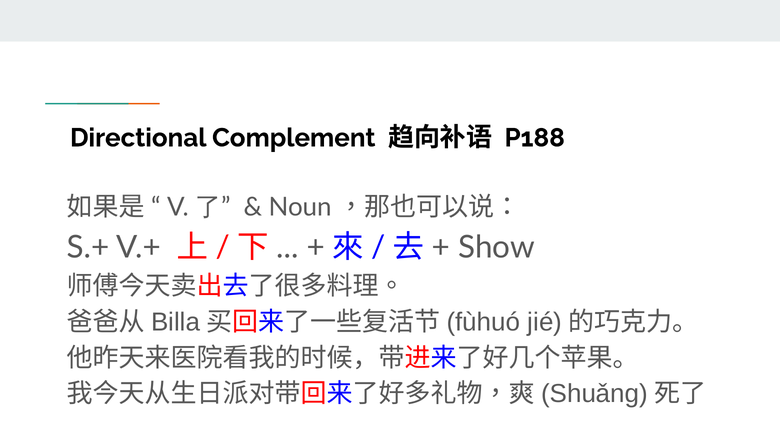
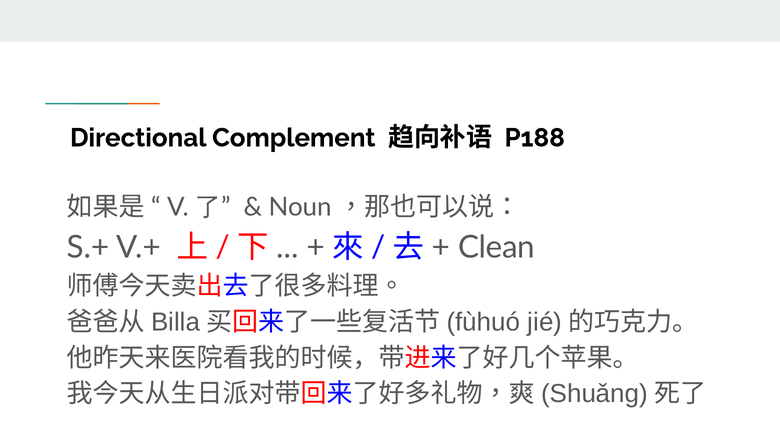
Show: Show -> Clean
